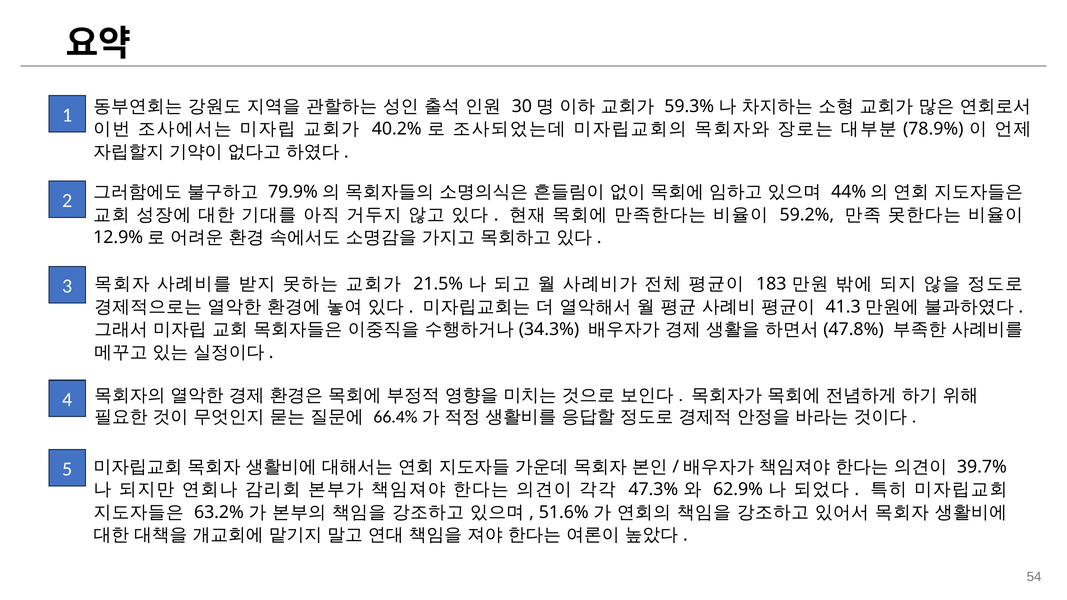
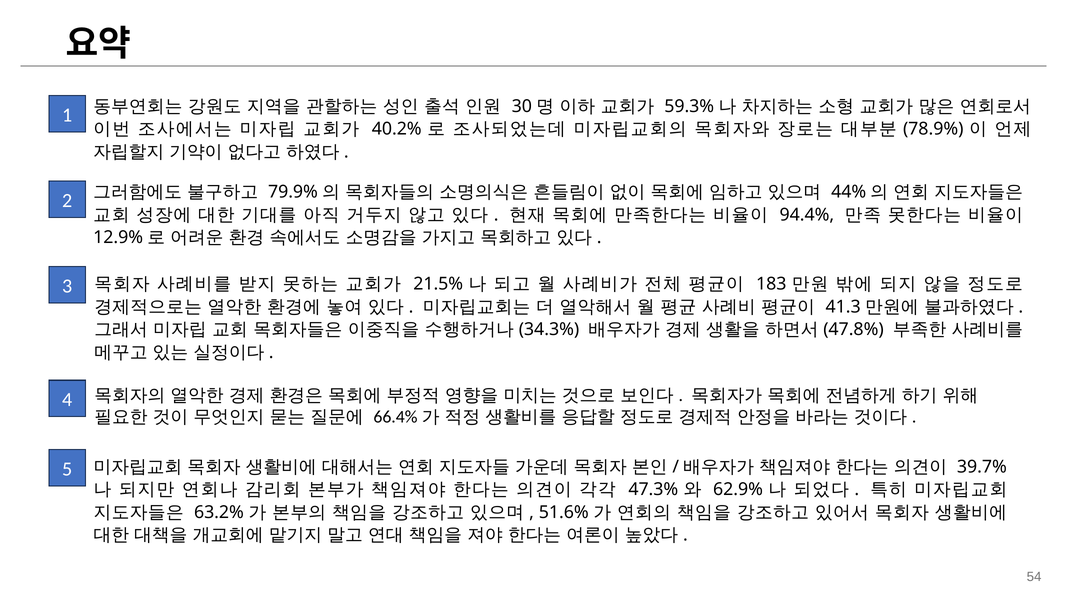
59.2%: 59.2% -> 94.4%
